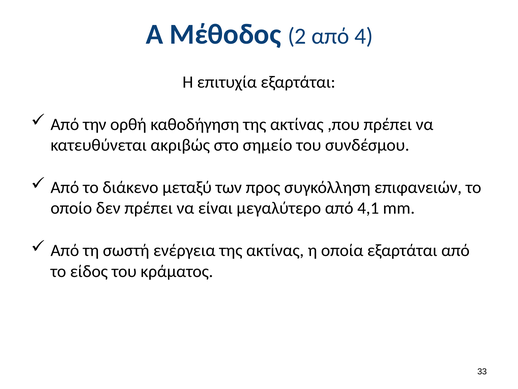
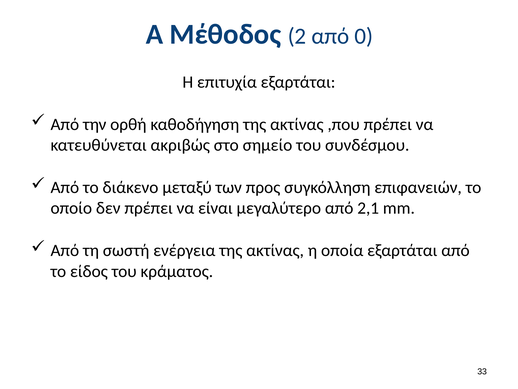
4: 4 -> 0
4,1: 4,1 -> 2,1
